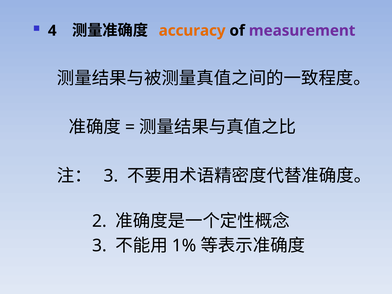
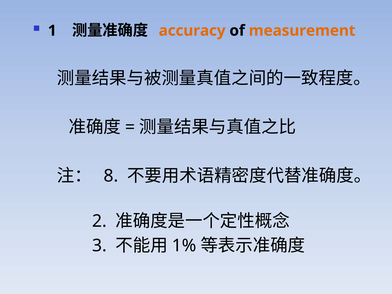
4: 4 -> 1
measurement colour: purple -> orange
3 at (111, 176): 3 -> 8
